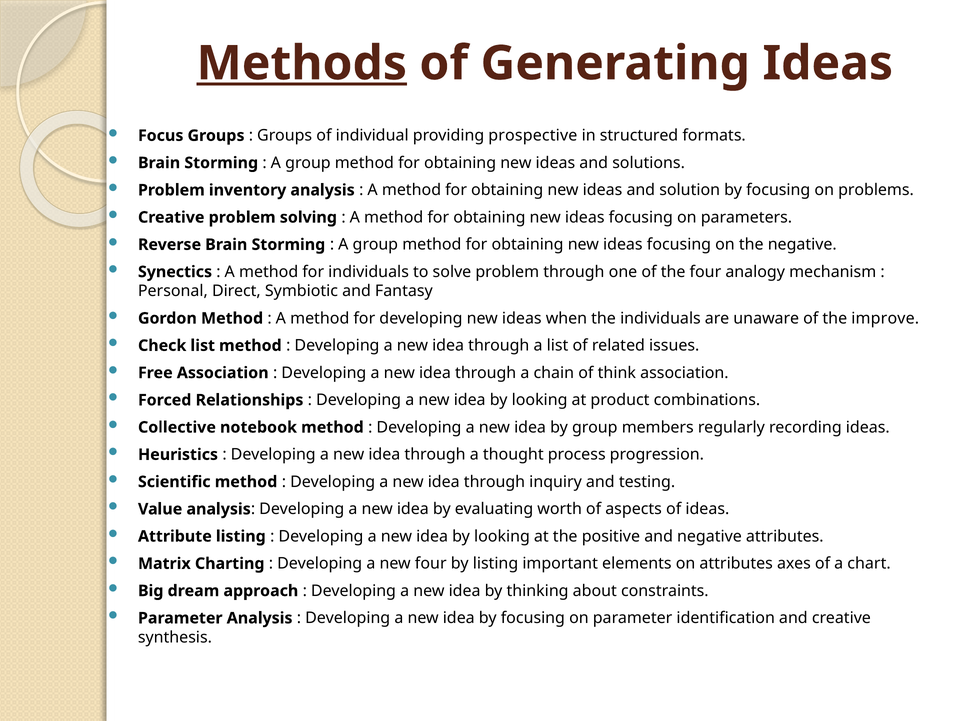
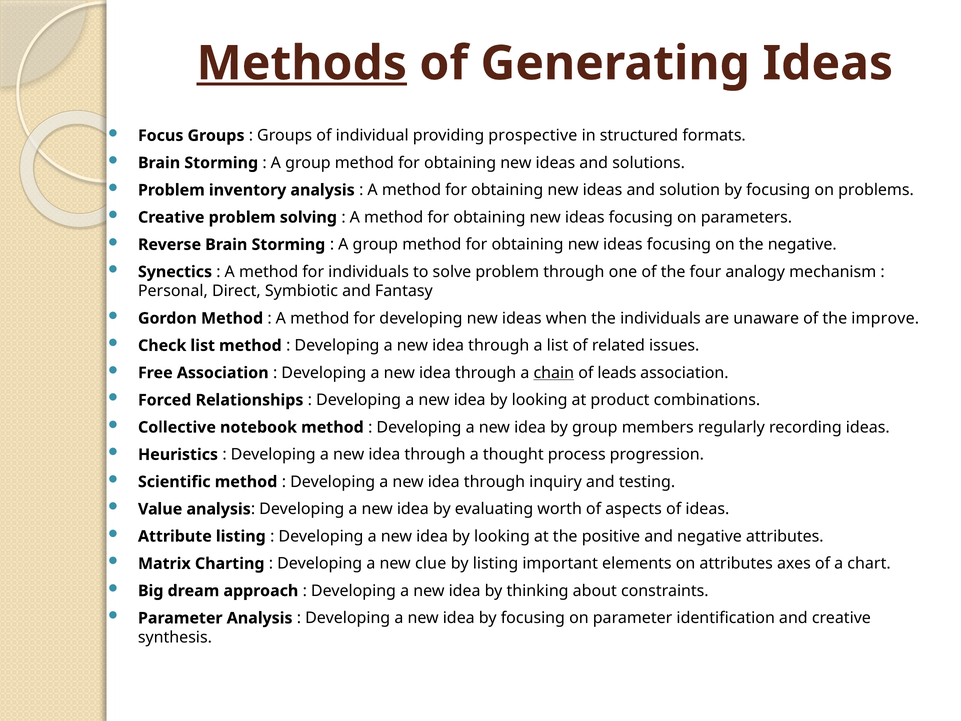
chain underline: none -> present
think: think -> leads
new four: four -> clue
